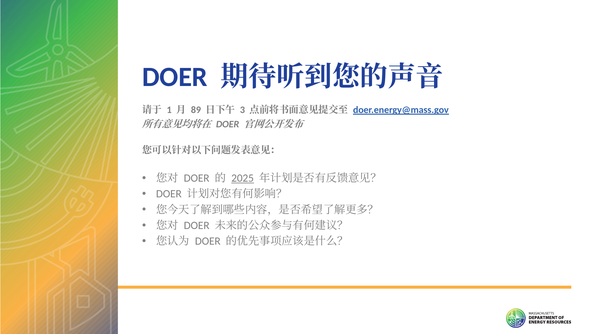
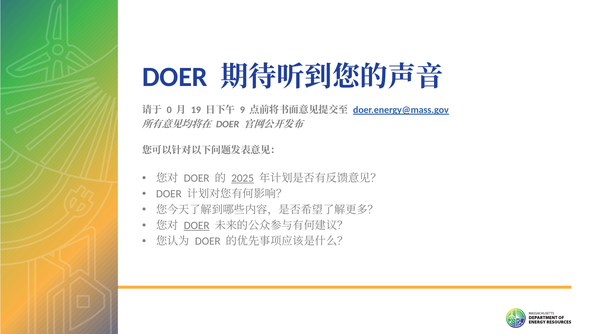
1: 1 -> 0
89: 89 -> 19
3: 3 -> 9
DOER at (197, 226) underline: none -> present
